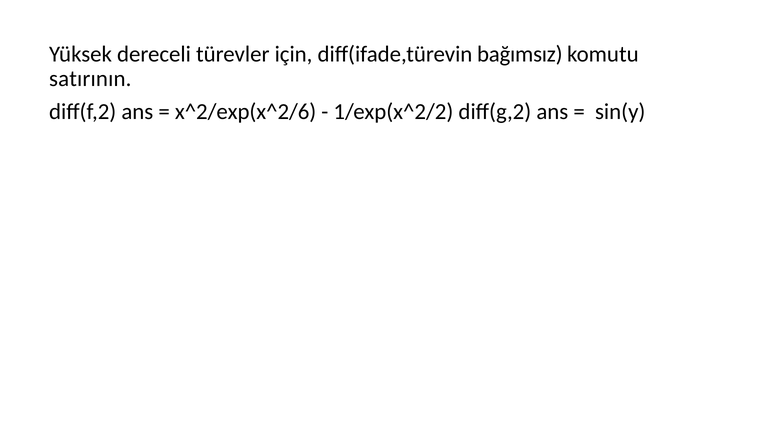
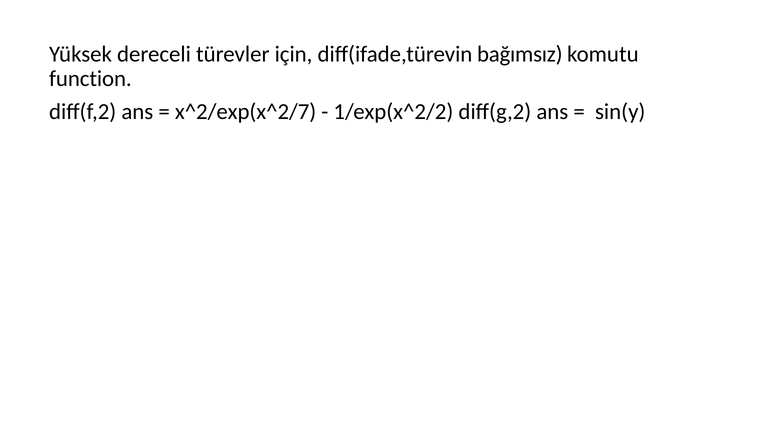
satırının: satırının -> function
x^2/exp(x^2/6: x^2/exp(x^2/6 -> x^2/exp(x^2/7
